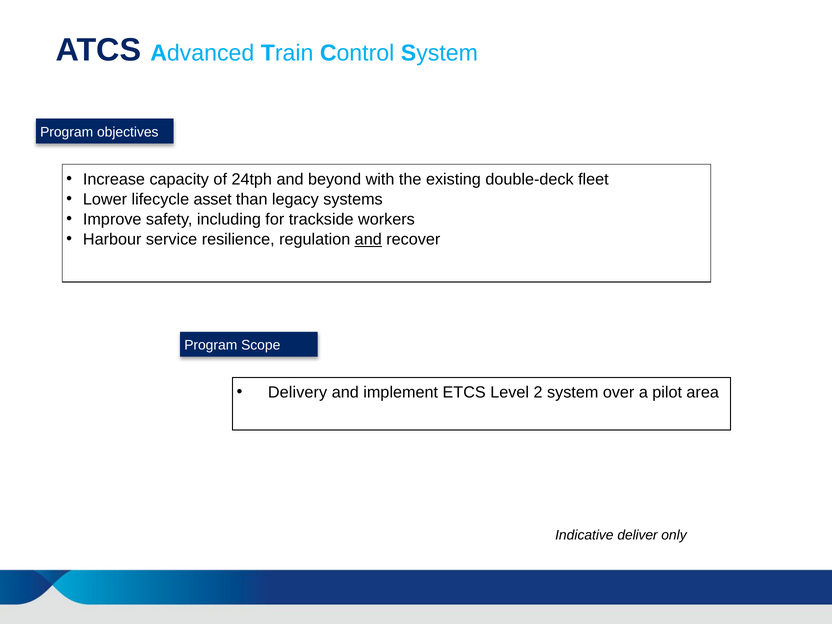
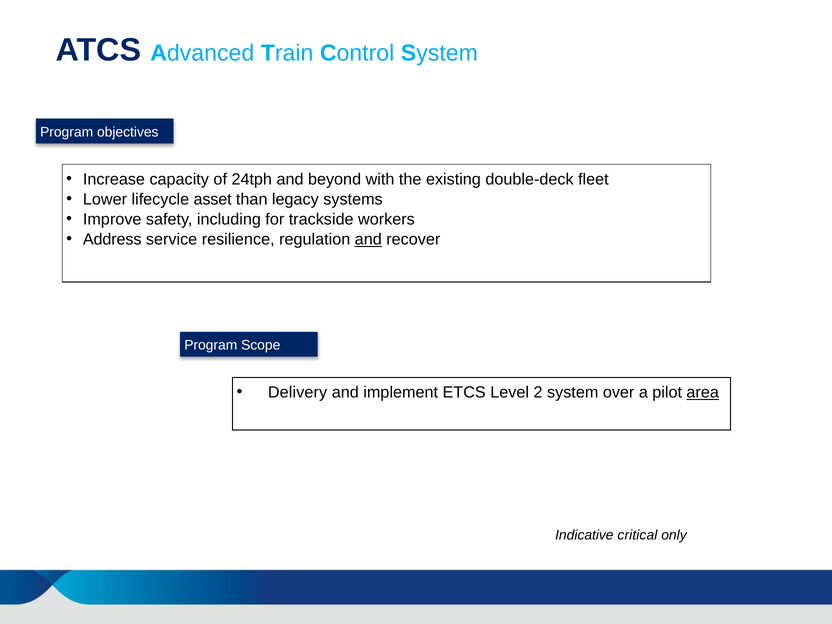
Harbour: Harbour -> Address
area underline: none -> present
deliver: deliver -> critical
